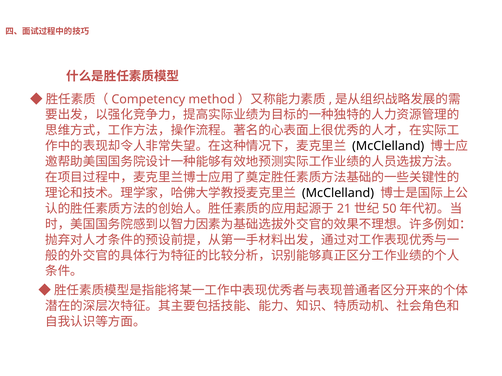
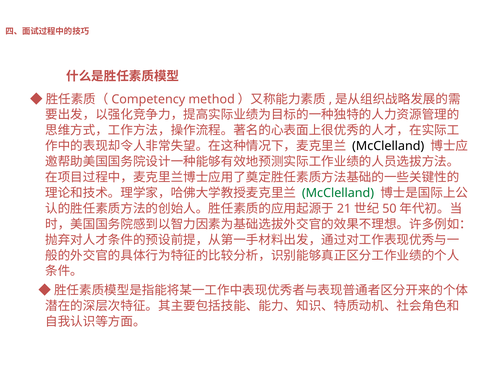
McClelland at (338, 193) colour: black -> green
